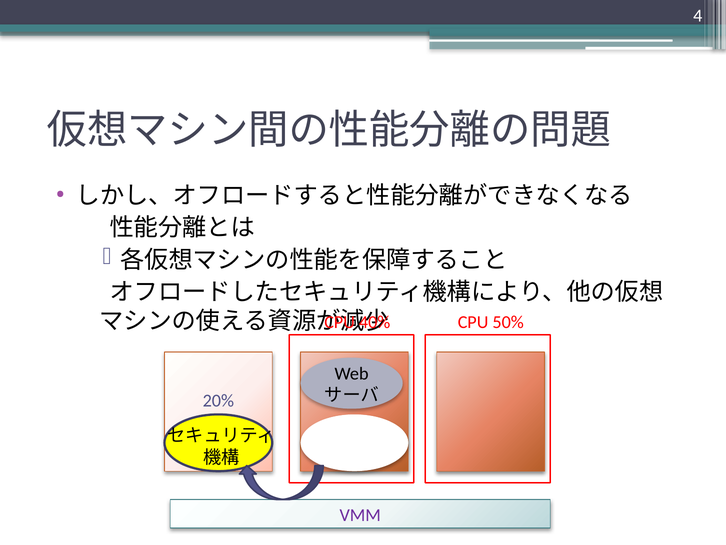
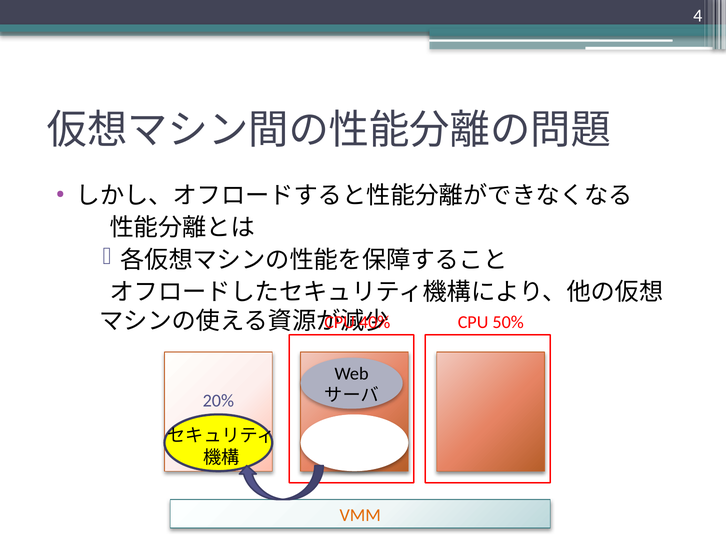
VMM colour: purple -> orange
